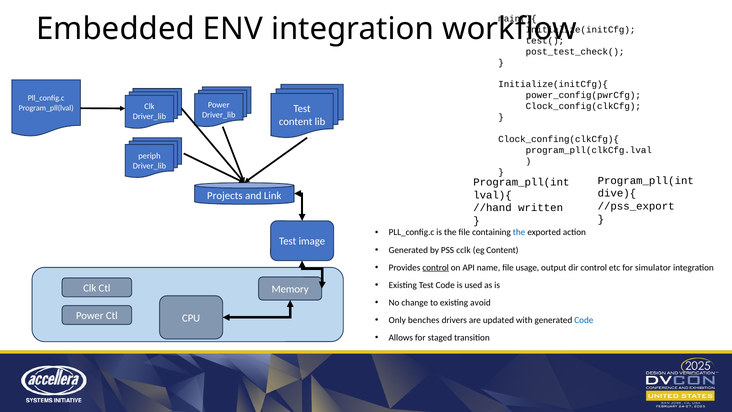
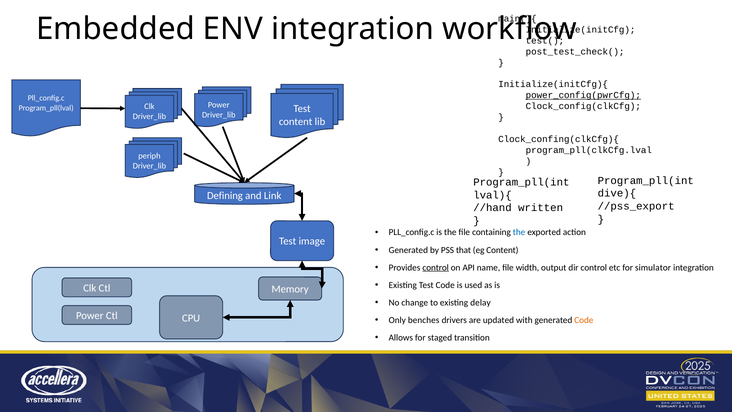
power_config(pwrCfg underline: none -> present
Projects: Projects -> Defining
cclk: cclk -> that
usage: usage -> width
avoid: avoid -> delay
Code at (584, 320) colour: blue -> orange
